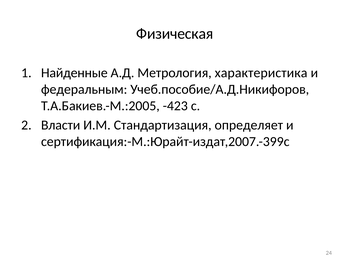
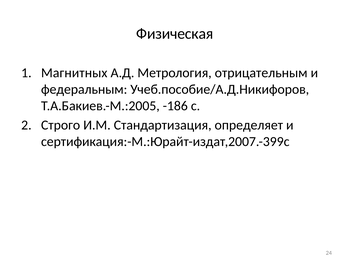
Найденные: Найденные -> Магнитных
характеристика: характеристика -> отрицательным
-423: -423 -> -186
Власти: Власти -> Строго
